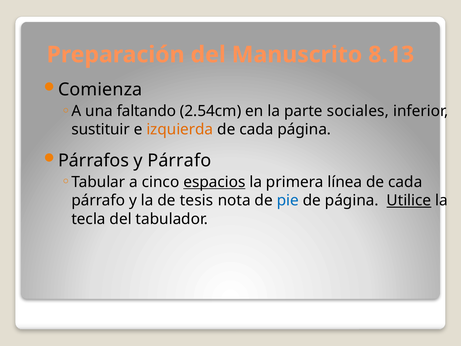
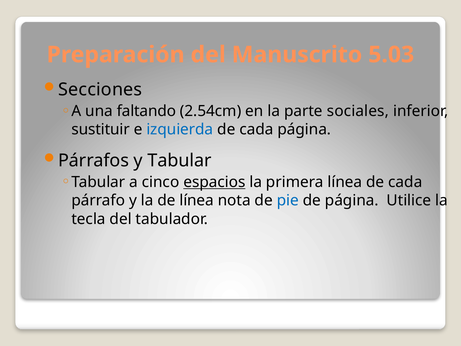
8.13: 8.13 -> 5.03
Comienza: Comienza -> Secciones
izquierda colour: orange -> blue
y Párrafo: Párrafo -> Tabular
de tesis: tesis -> línea
Utilice underline: present -> none
